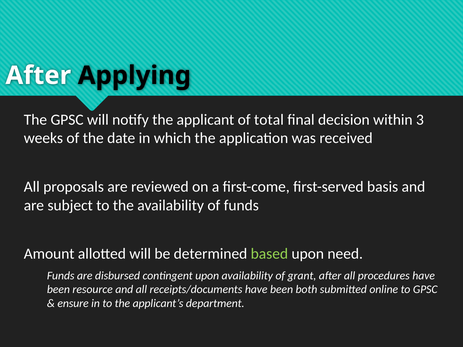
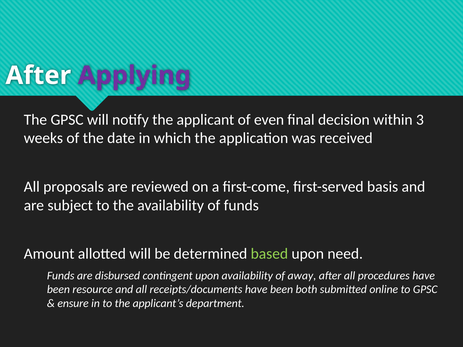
Applying colour: black -> purple
total: total -> even
grant: grant -> away
